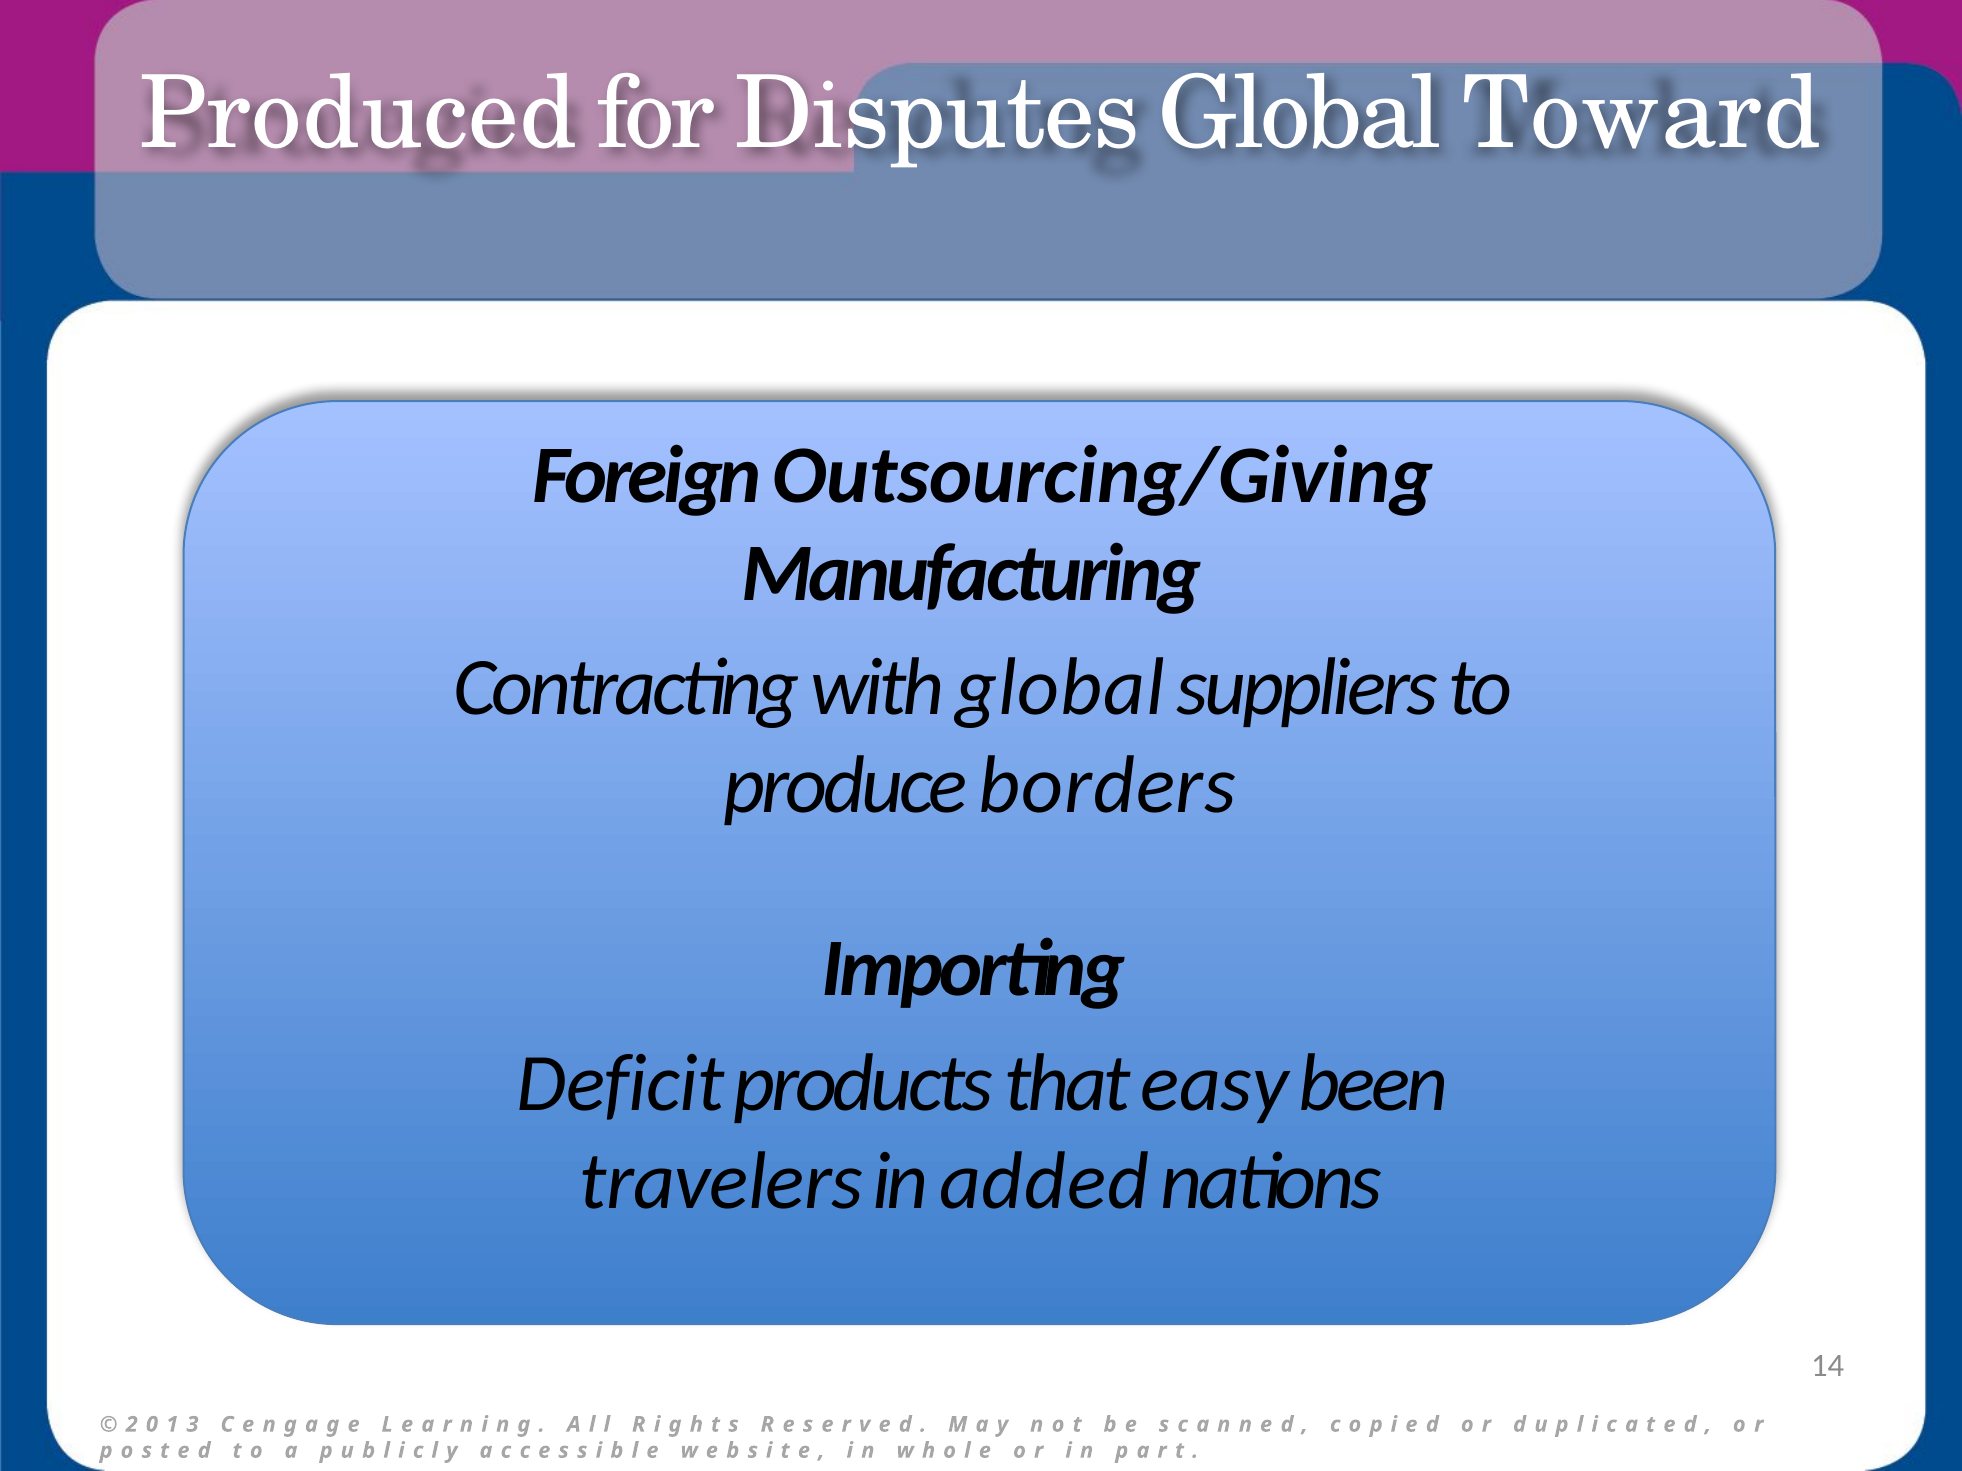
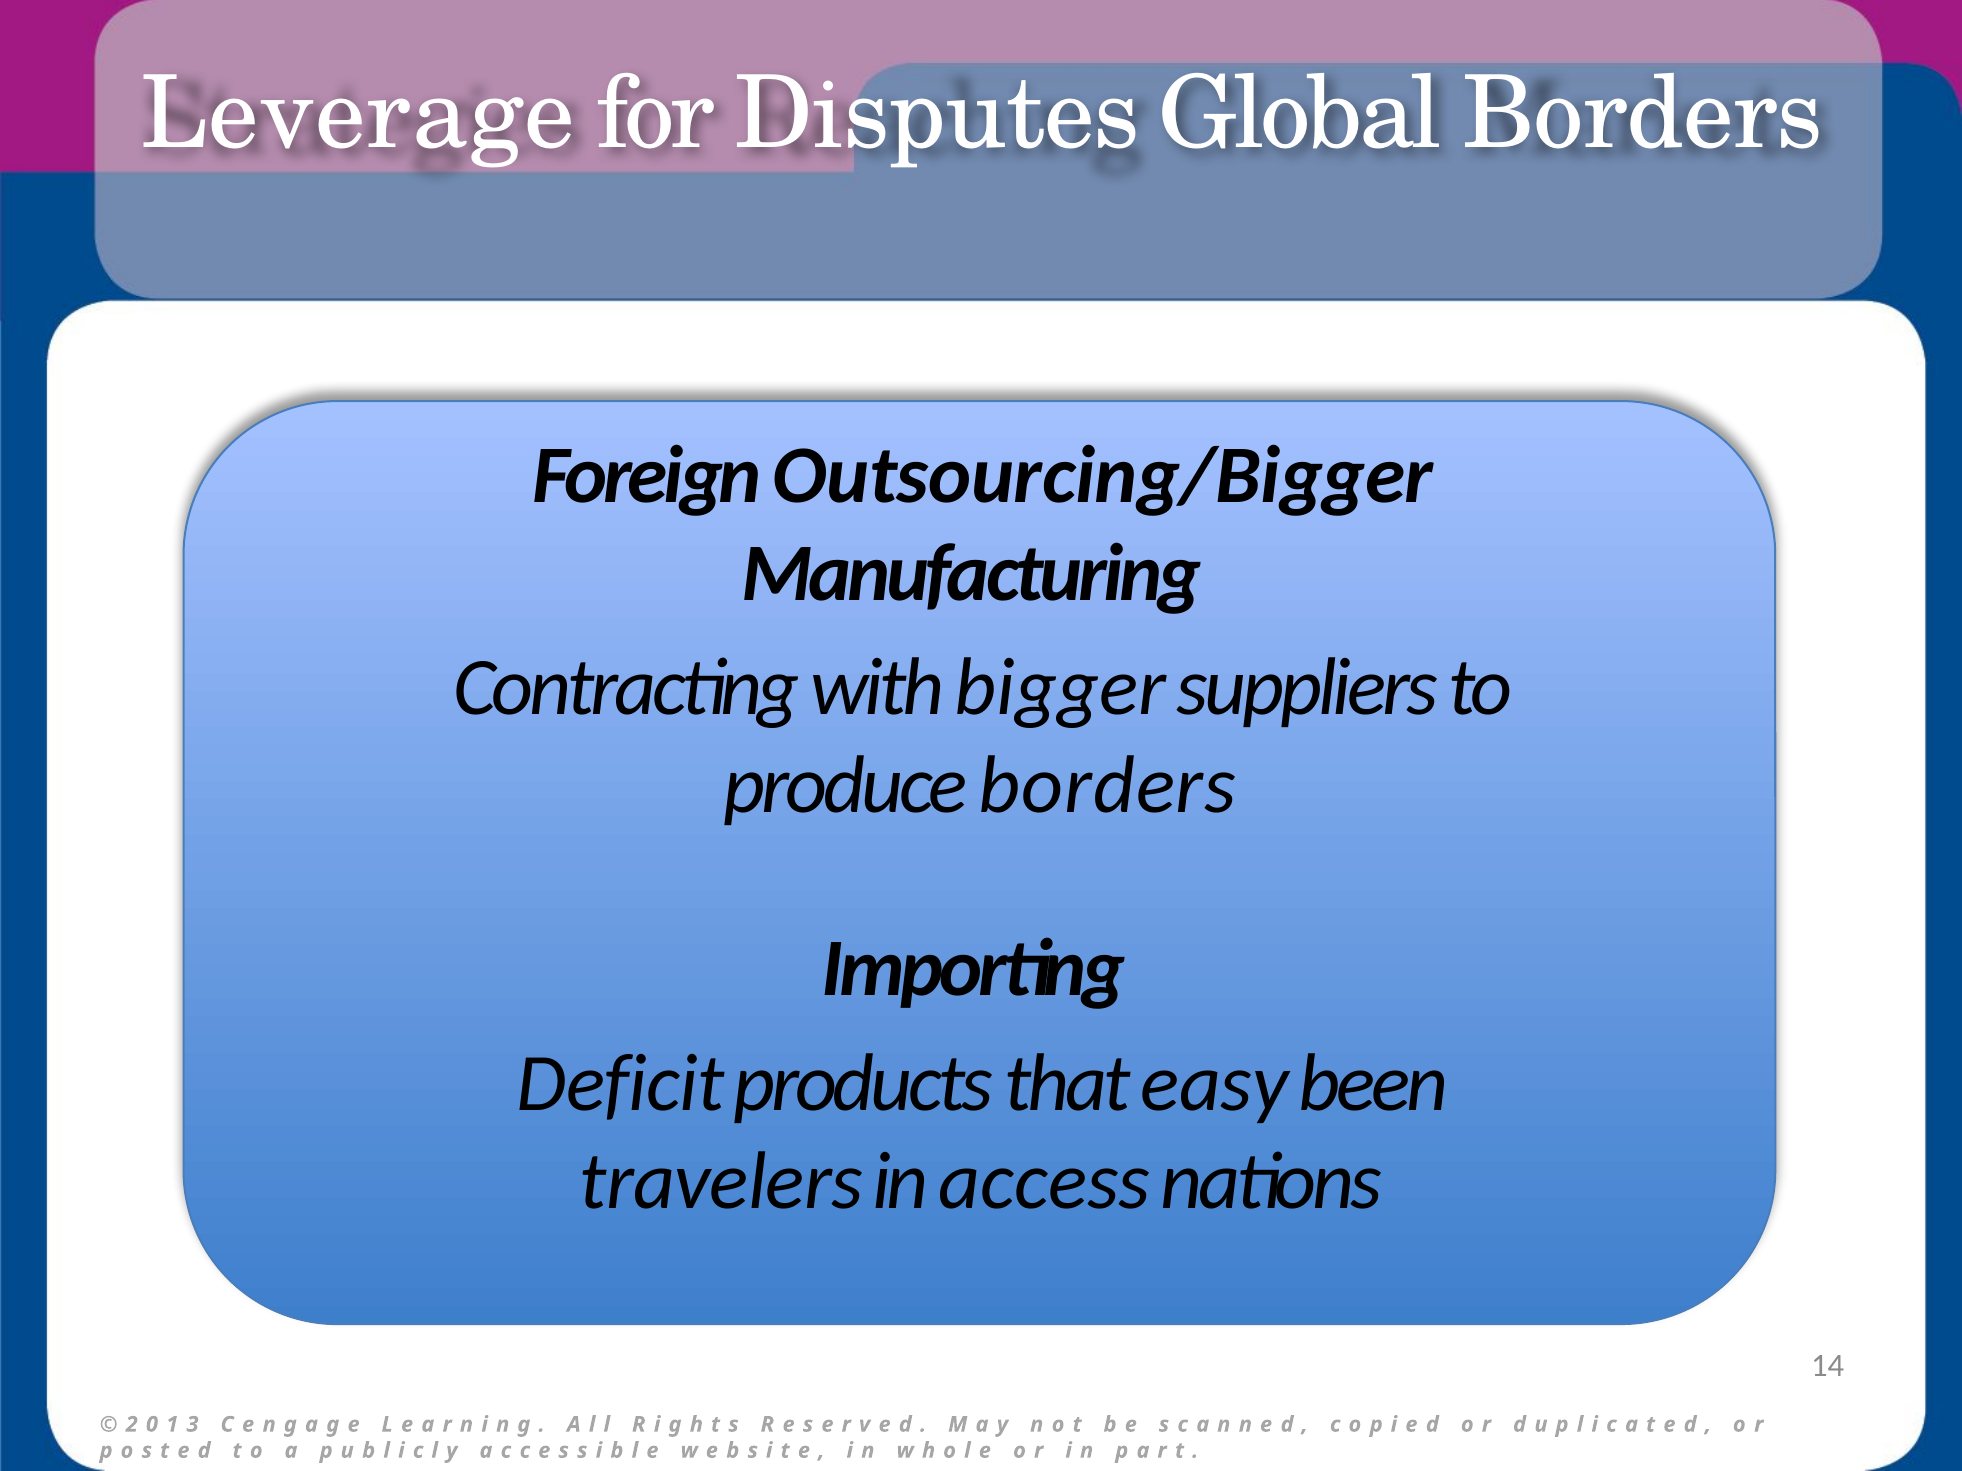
Produced: Produced -> Leverage
Global Toward: Toward -> Borders
Outsourcing/Giving: Outsourcing/Giving -> Outsourcing/Bigger
with global: global -> bigger
added: added -> access
